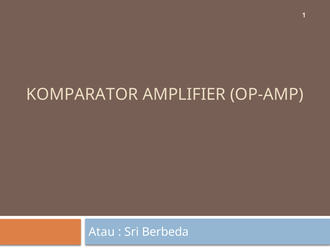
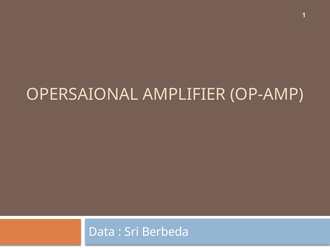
KOMPARATOR: KOMPARATOR -> OPERSAIONAL
Atau: Atau -> Data
